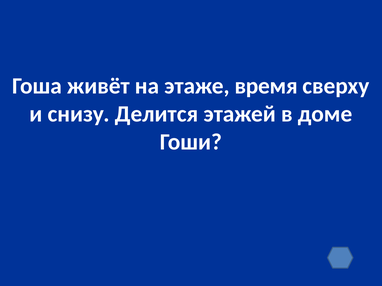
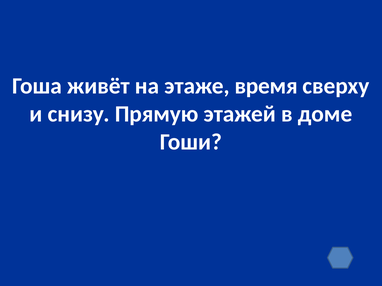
Делится: Делится -> Прямую
